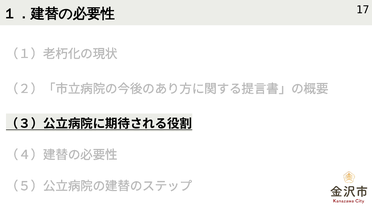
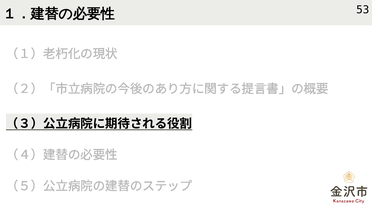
17: 17 -> 53
